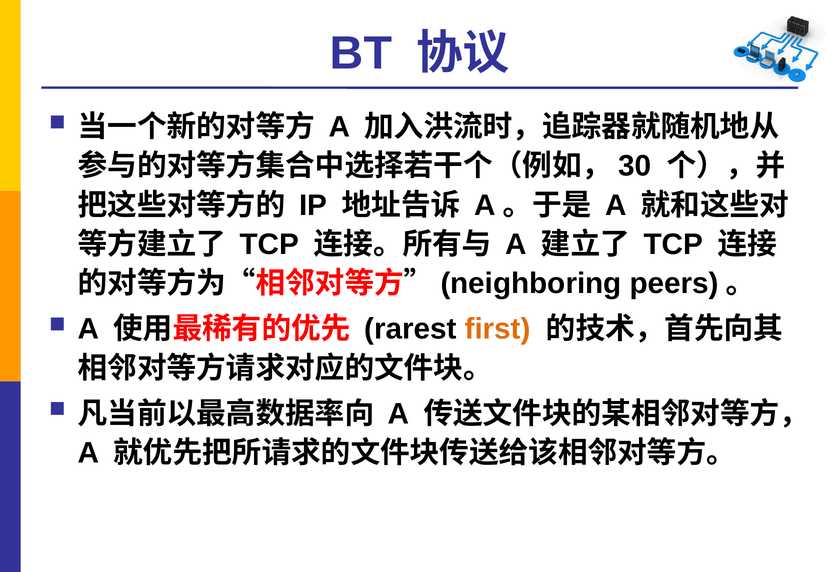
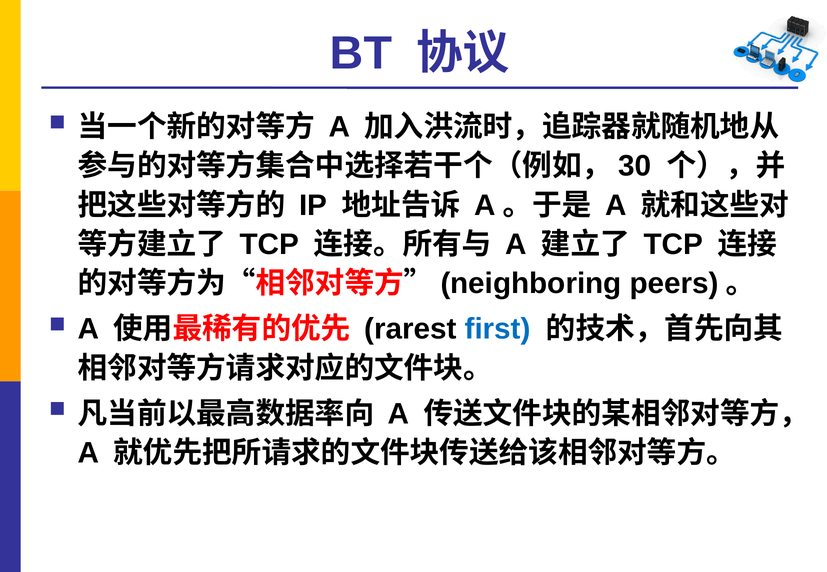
first colour: orange -> blue
